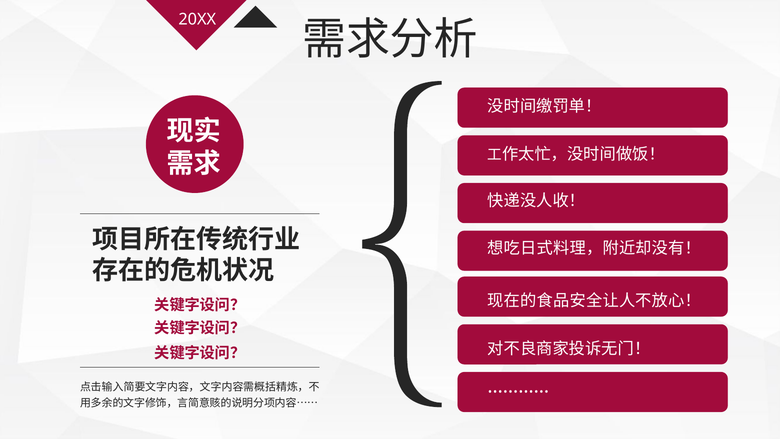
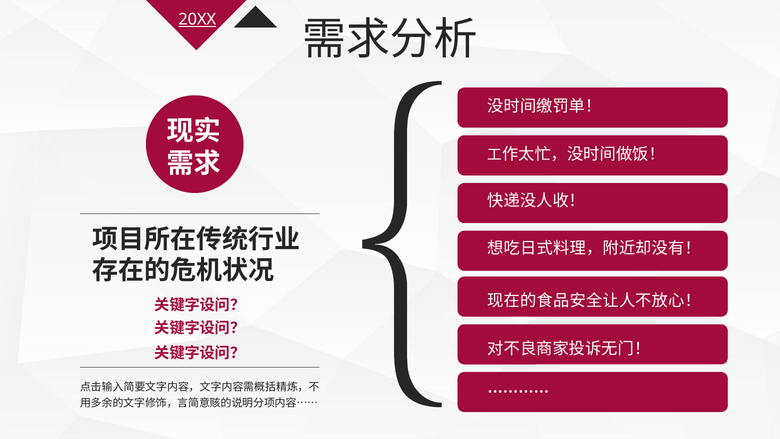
20XX underline: none -> present
